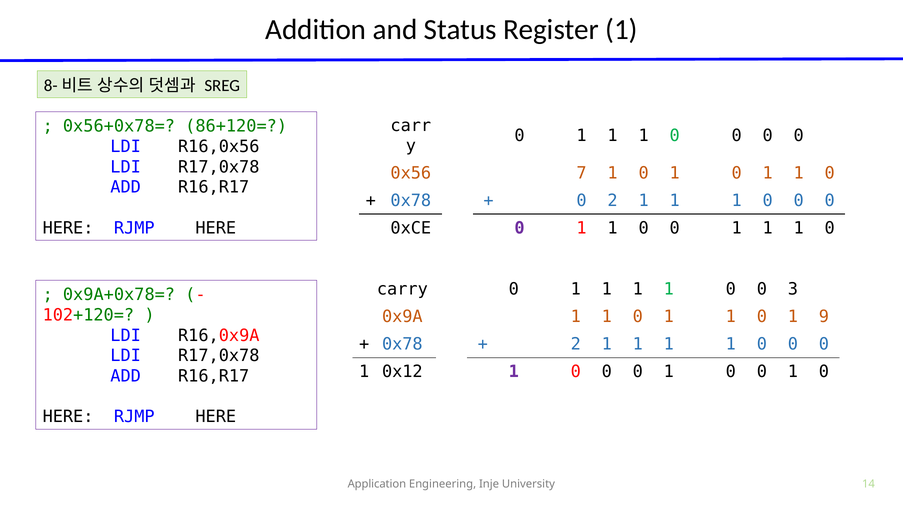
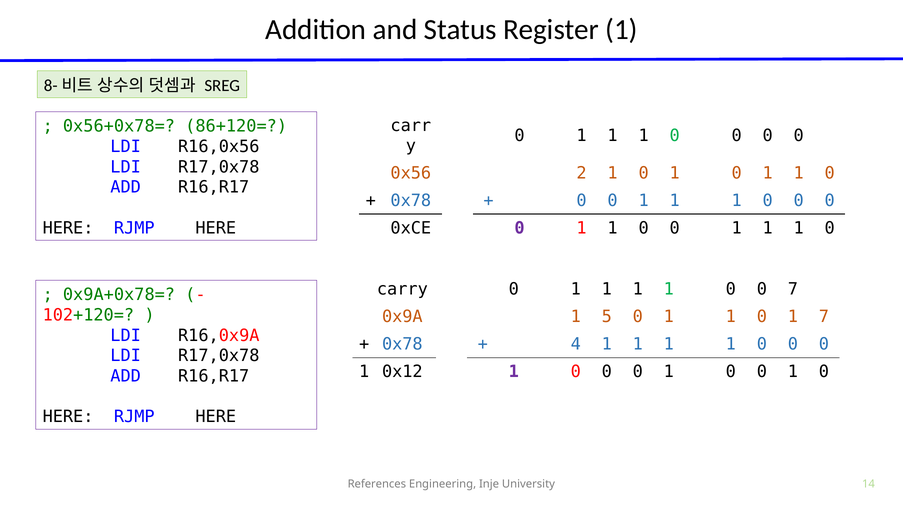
7: 7 -> 2
2 at (613, 201): 2 -> 0
0 3: 3 -> 7
0x9A 1 1: 1 -> 5
1 9: 9 -> 7
2 at (576, 344): 2 -> 4
Application: Application -> References
